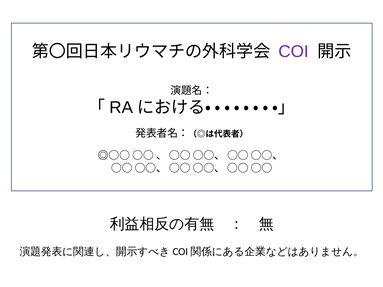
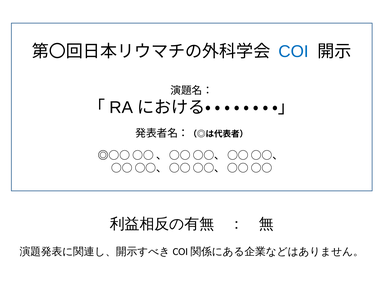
COI colour: purple -> blue
